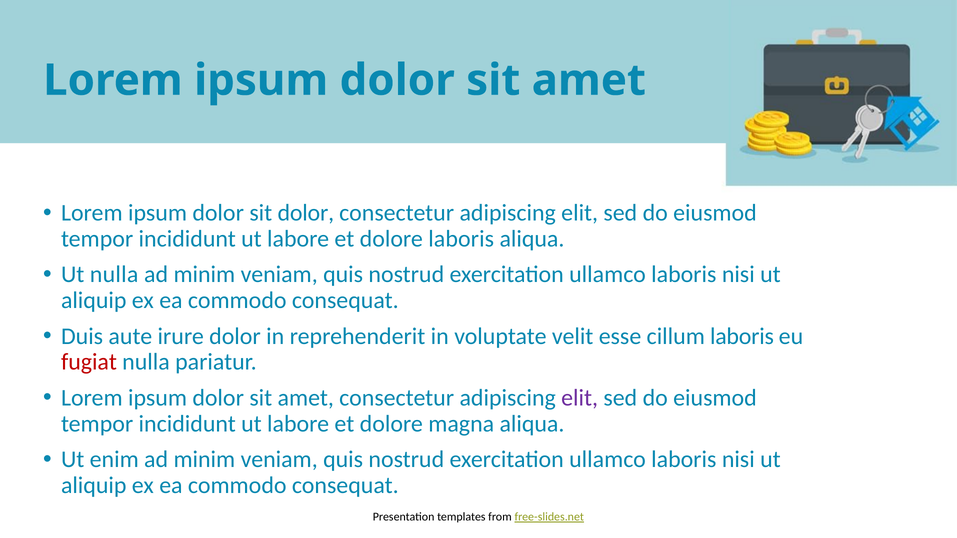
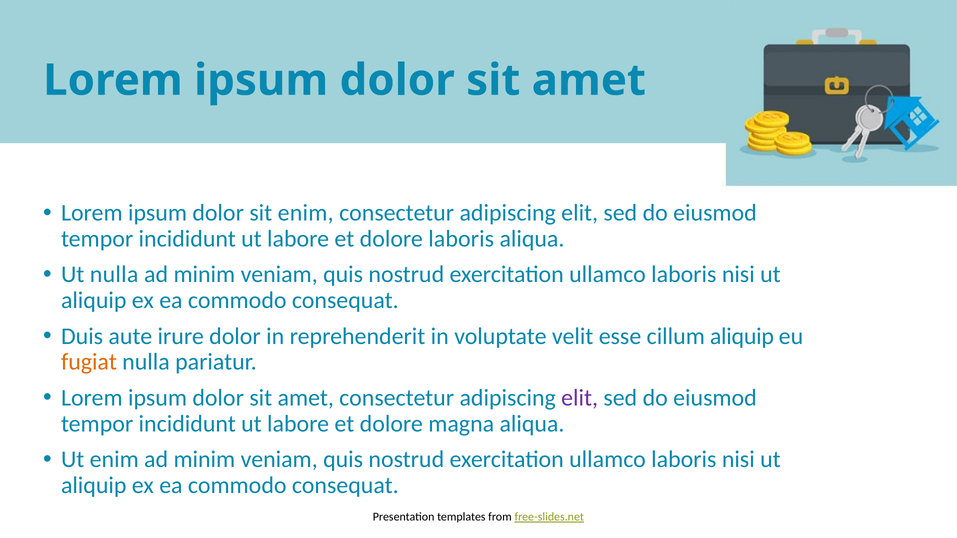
sit dolor: dolor -> enim
cillum laboris: laboris -> aliquip
fugiat colour: red -> orange
